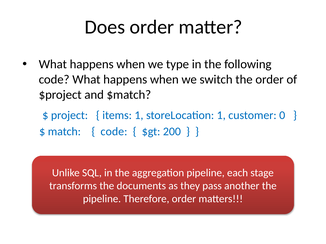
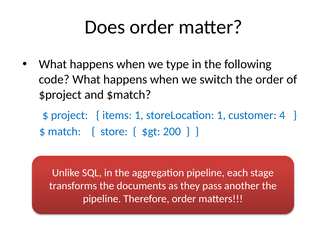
0: 0 -> 4
code at (114, 132): code -> store
